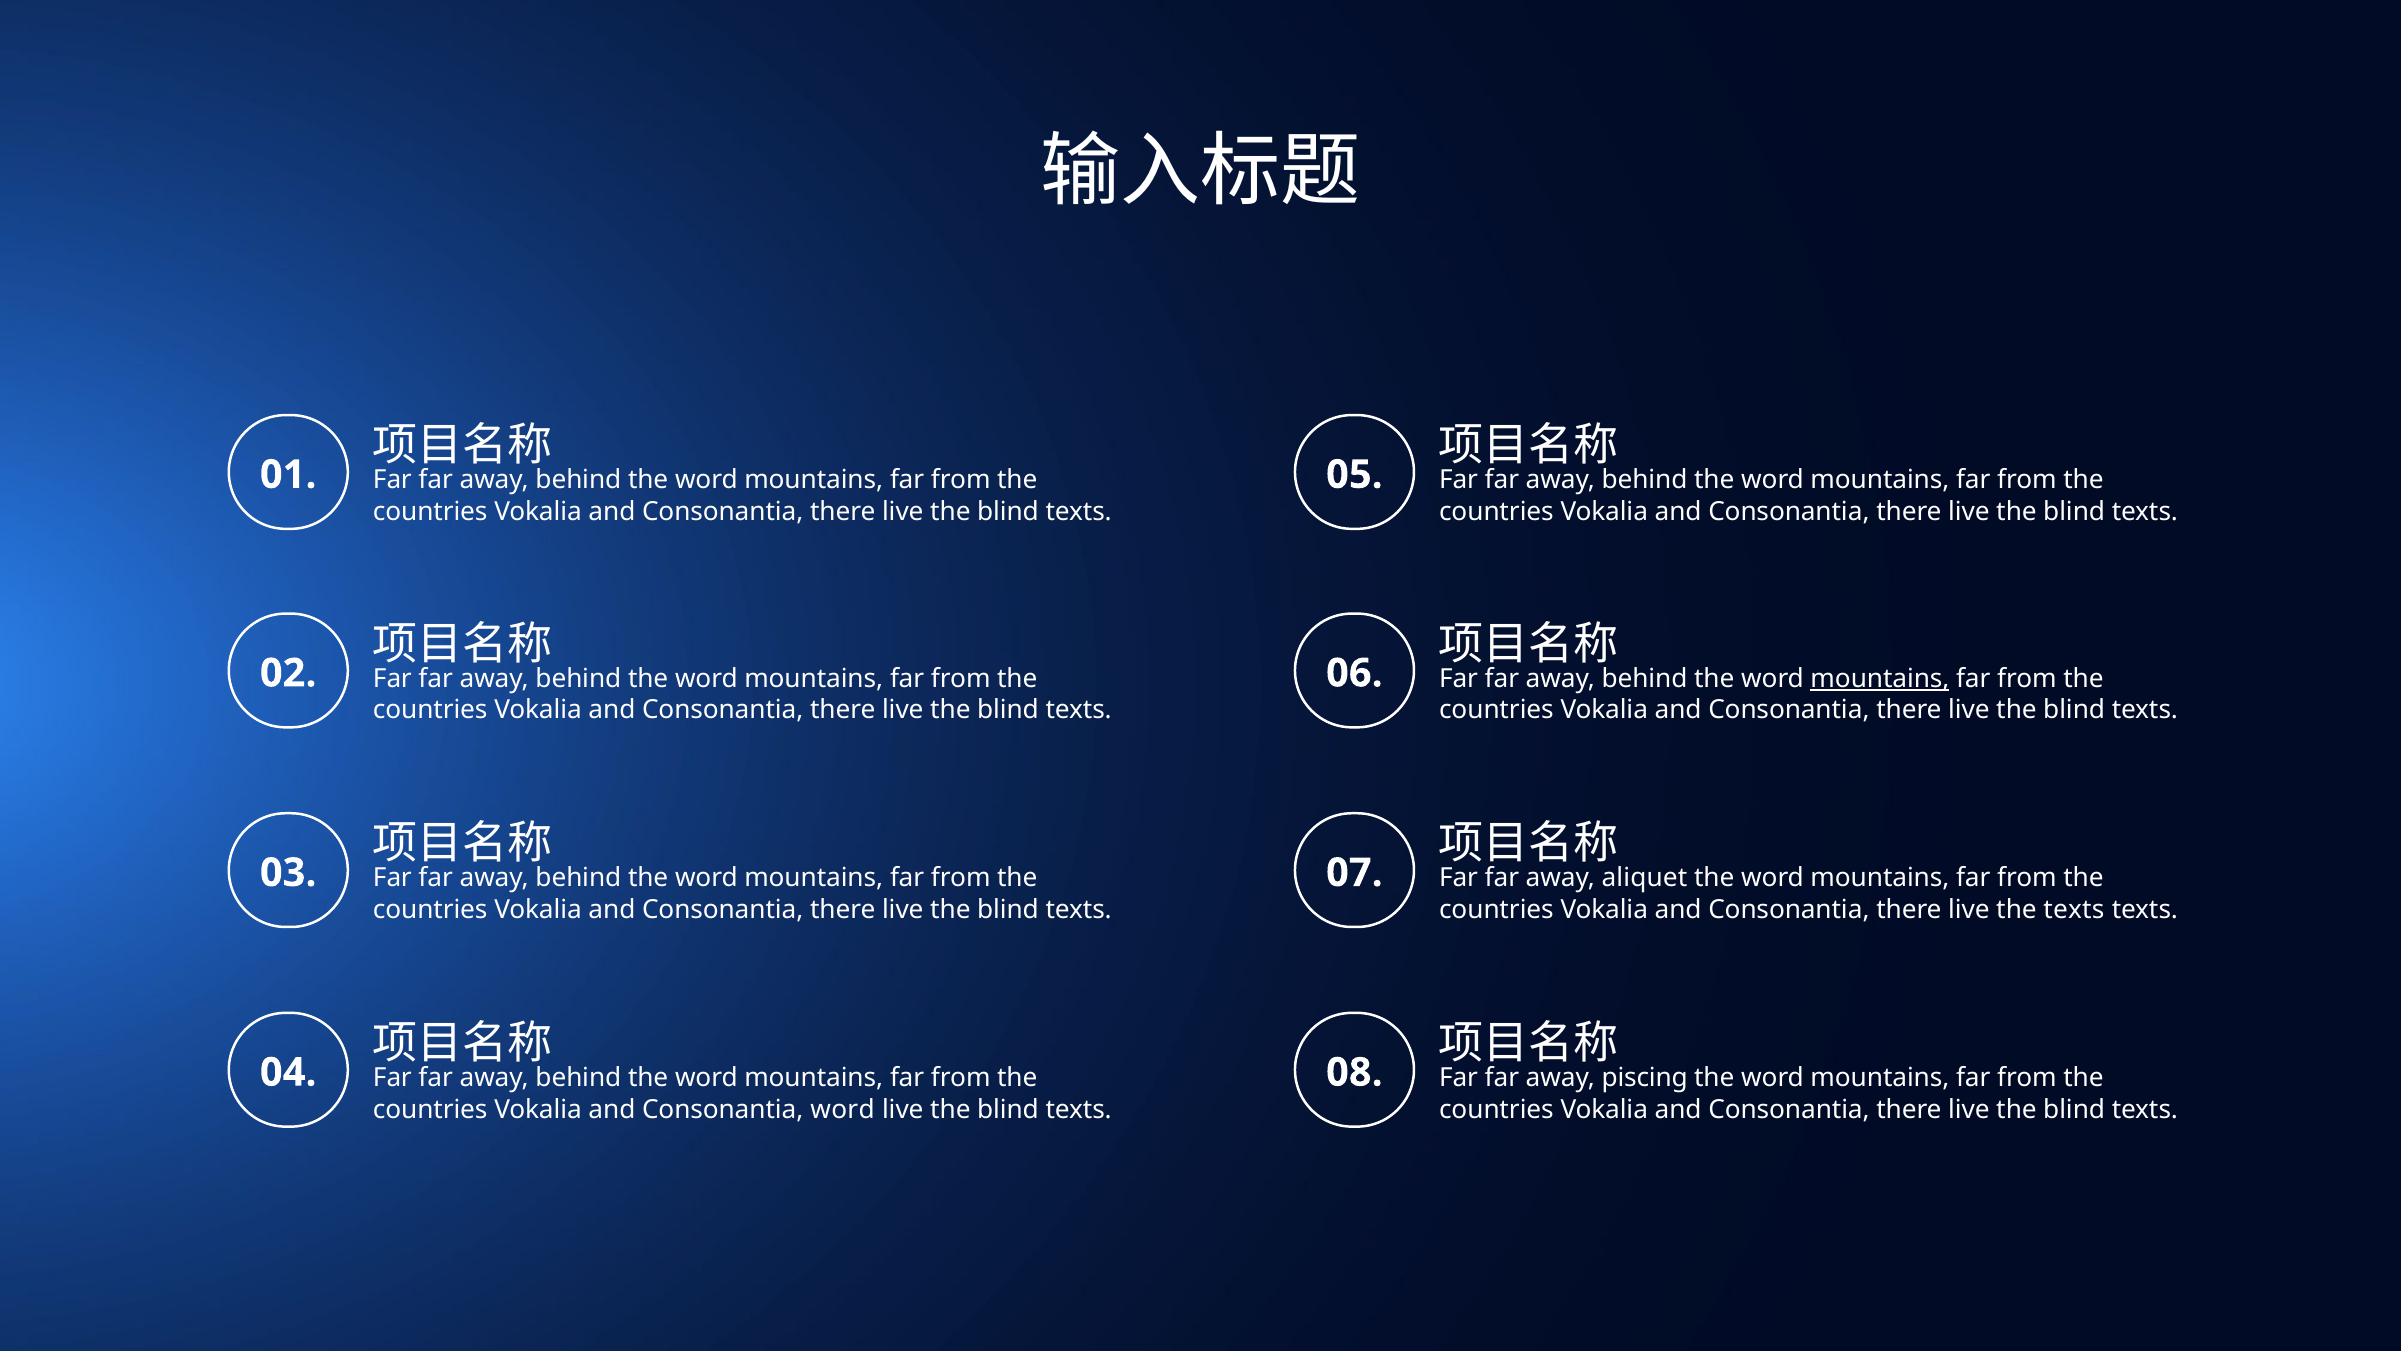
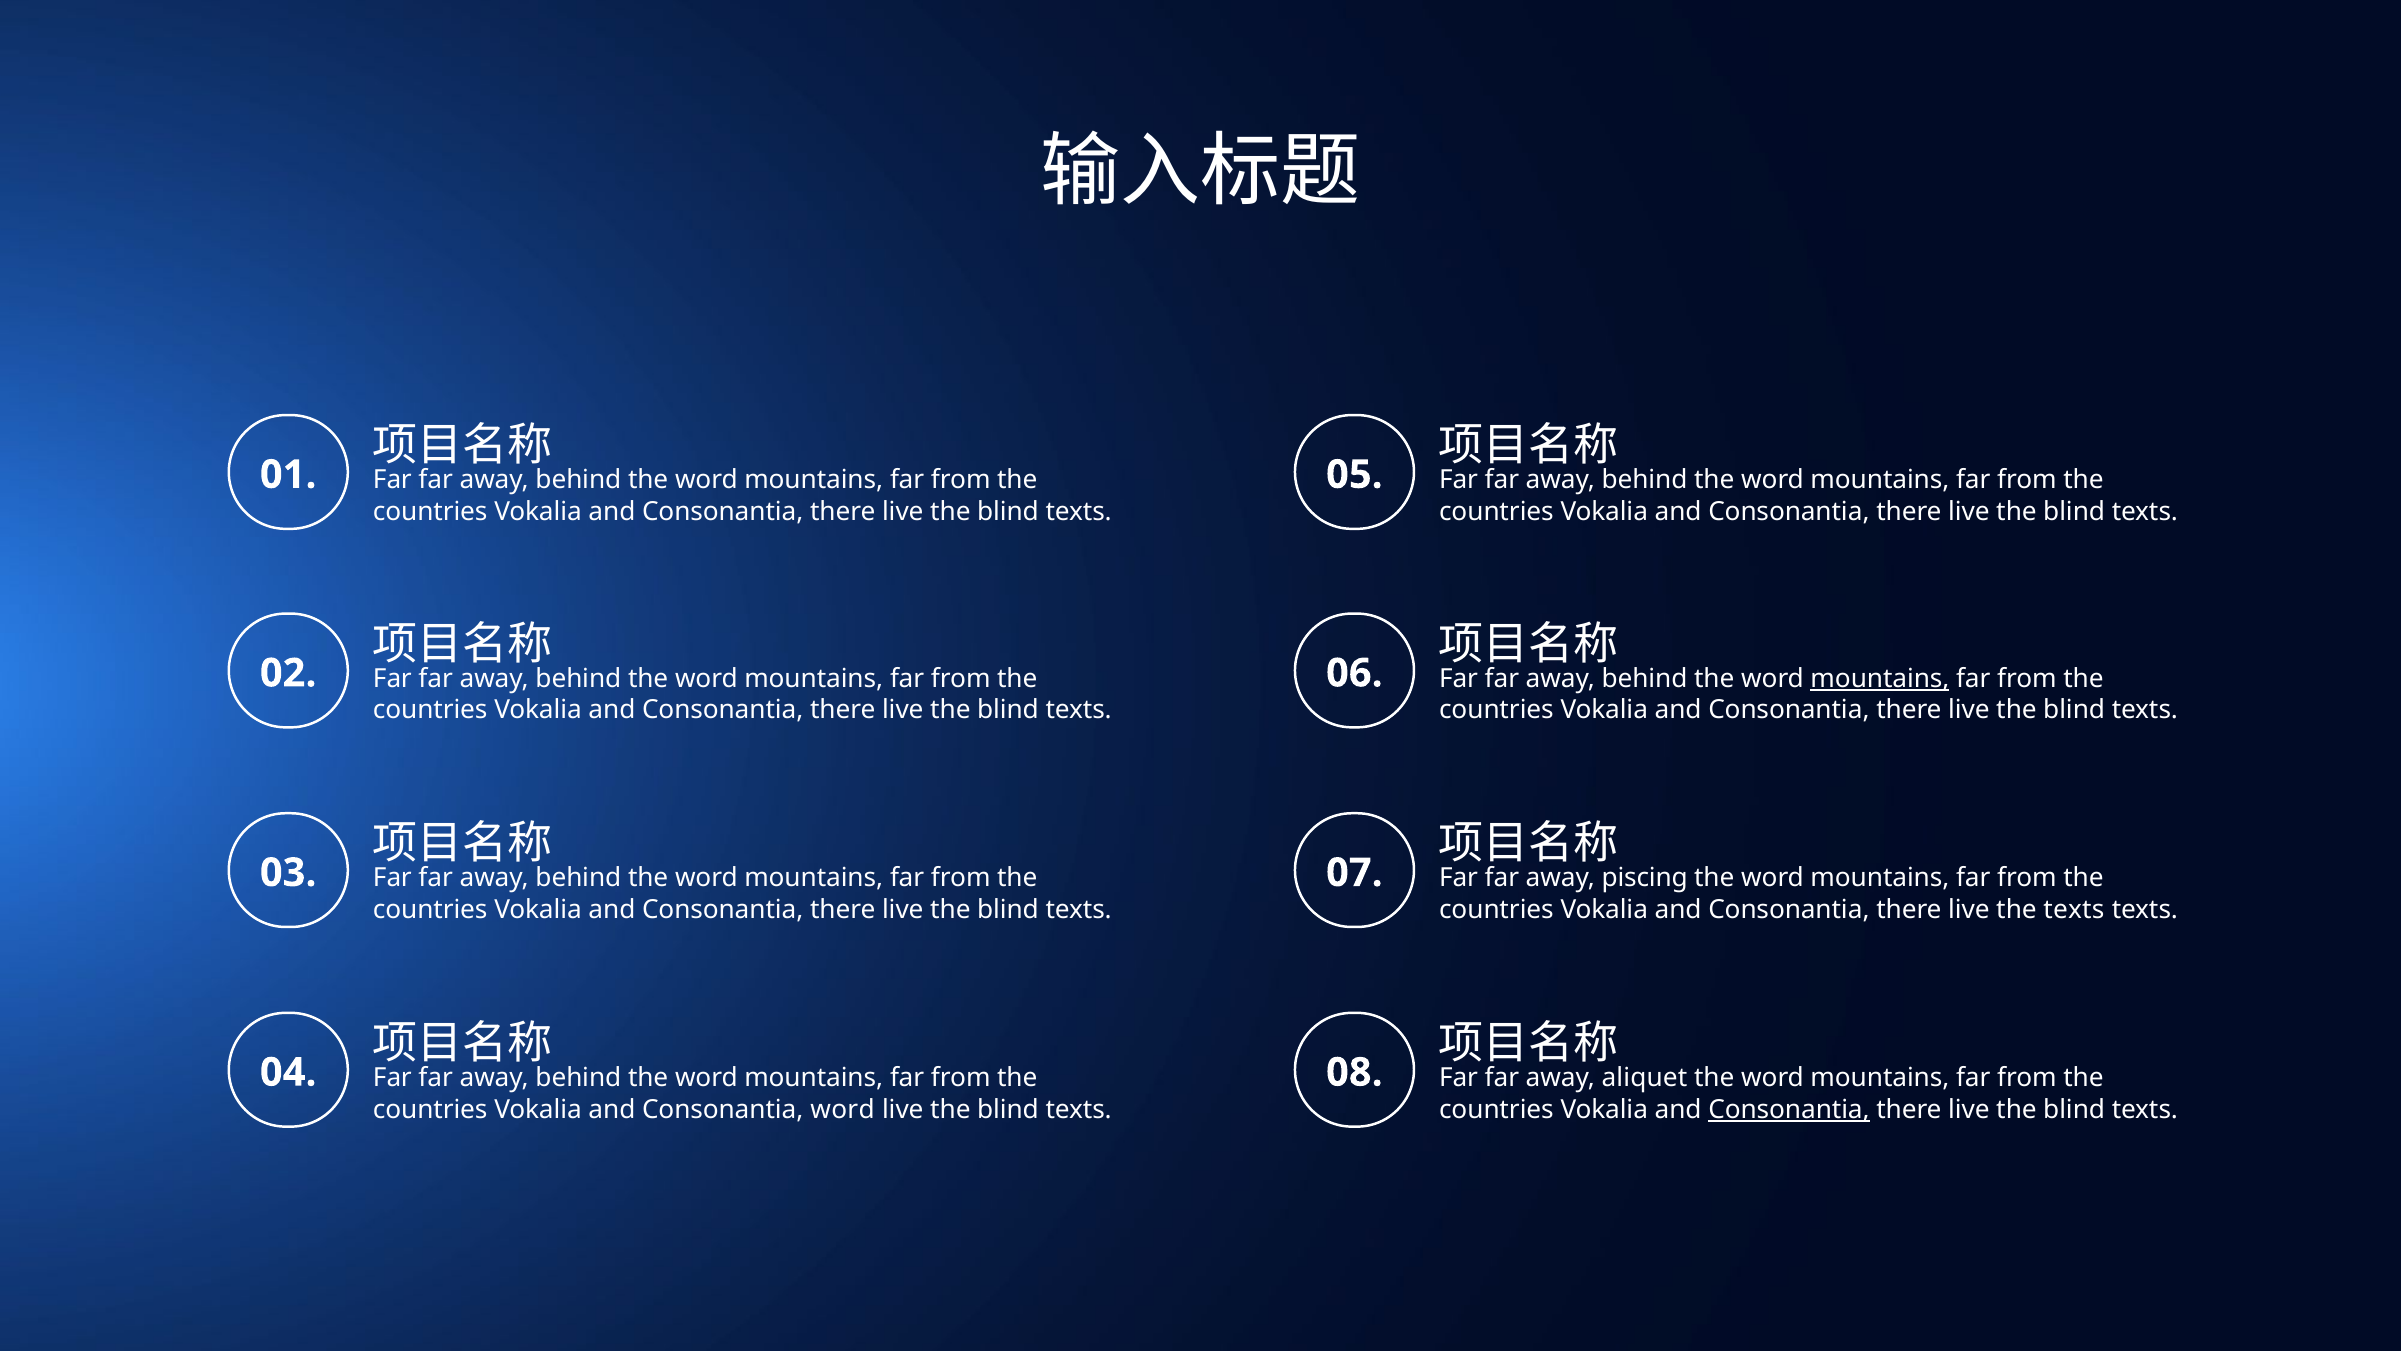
aliquet: aliquet -> piscing
piscing: piscing -> aliquet
Consonantia at (1789, 1109) underline: none -> present
